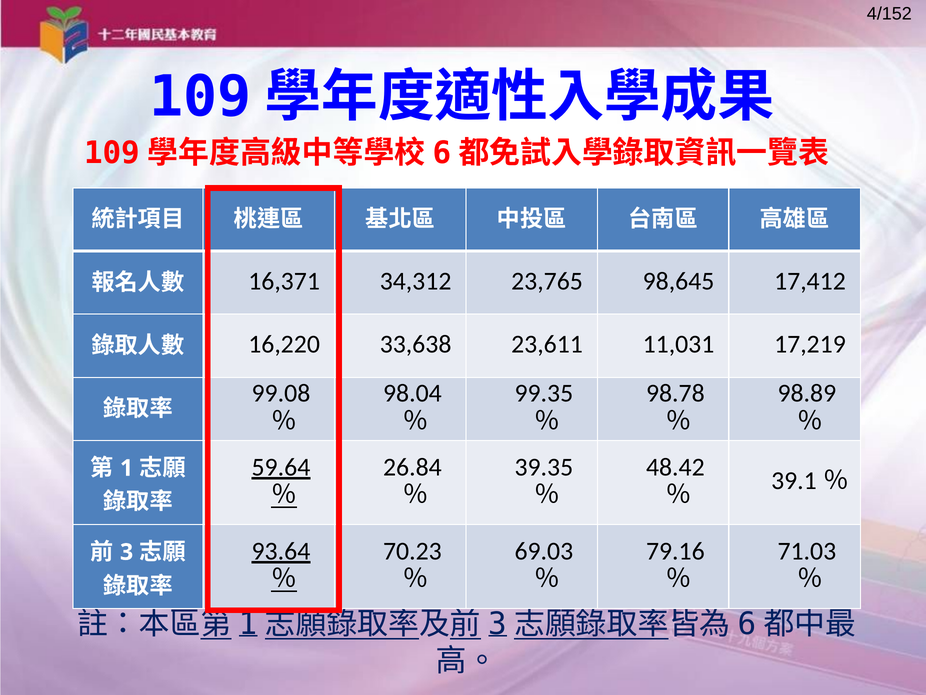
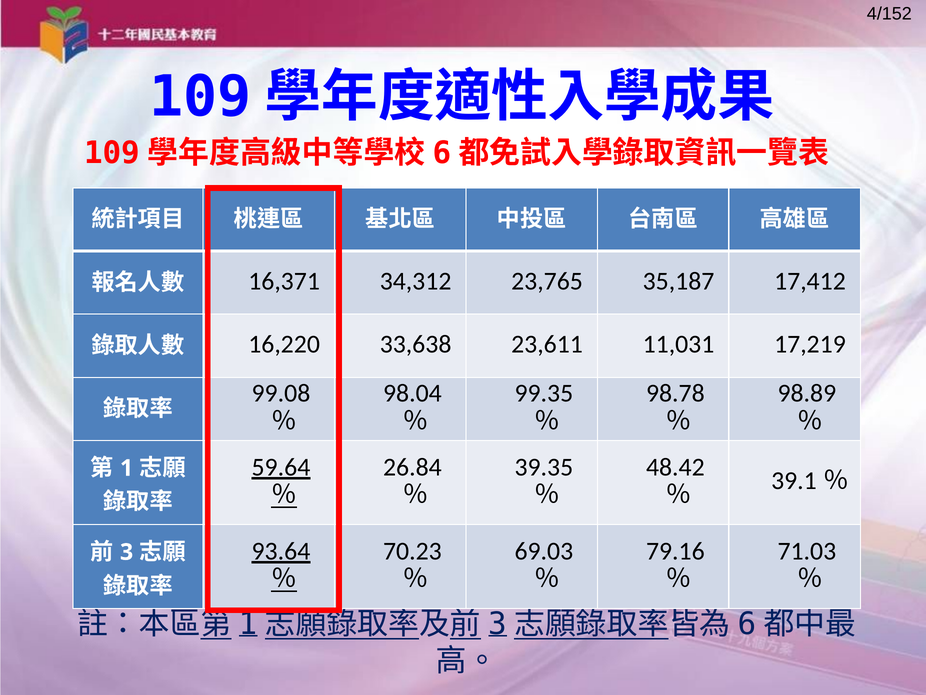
98,645: 98,645 -> 35,187
